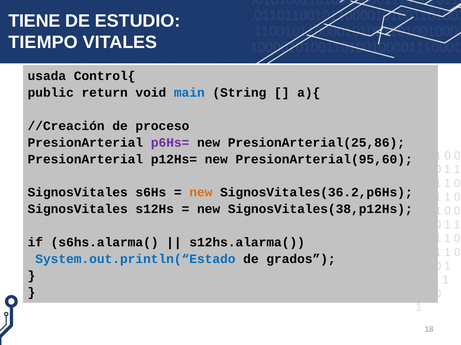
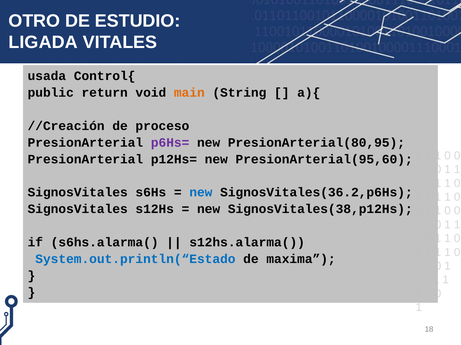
TIENE: TIENE -> OTRO
TIEMPO: TIEMPO -> LIGADA
main colour: blue -> orange
PresionArterial(25,86: PresionArterial(25,86 -> PresionArterial(80,95
new at (201, 193) colour: orange -> blue
grados: grados -> maxima
